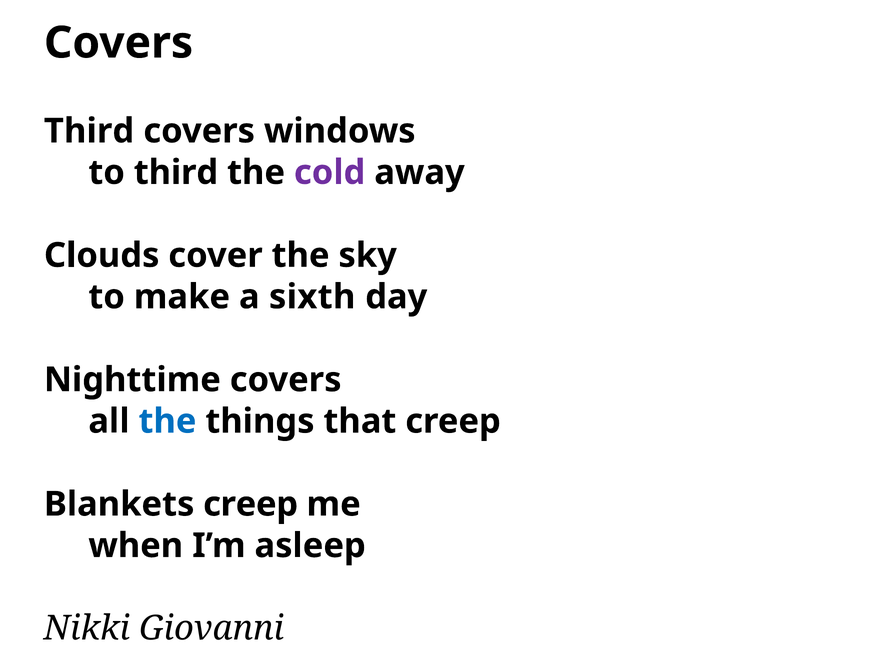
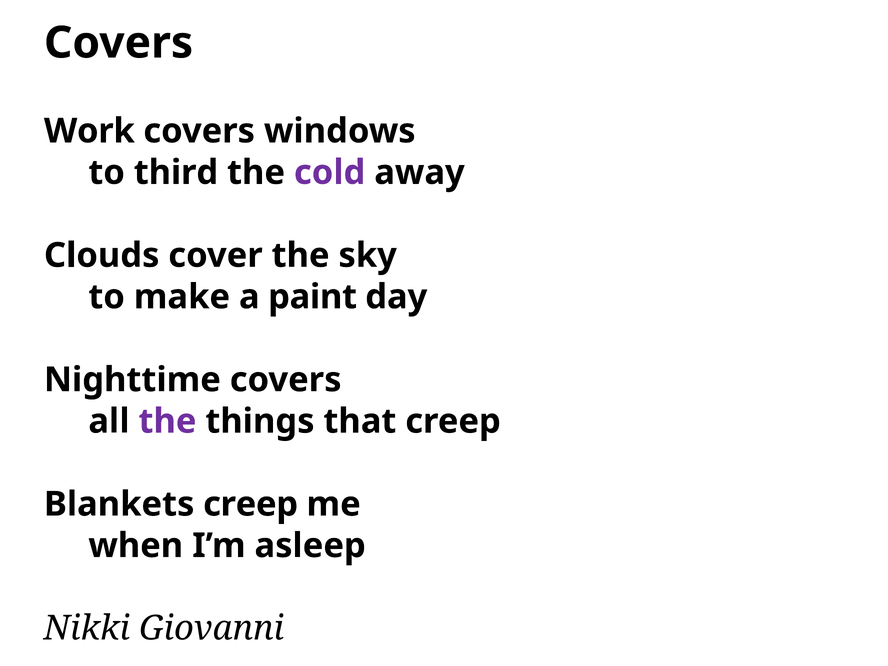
Third at (89, 131): Third -> Work
sixth: sixth -> paint
the at (167, 421) colour: blue -> purple
